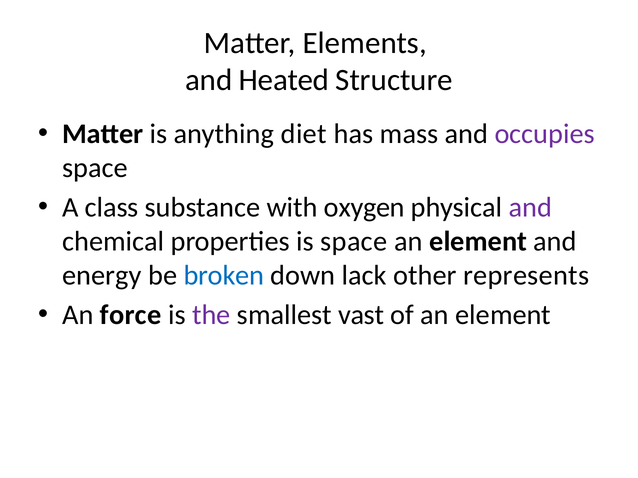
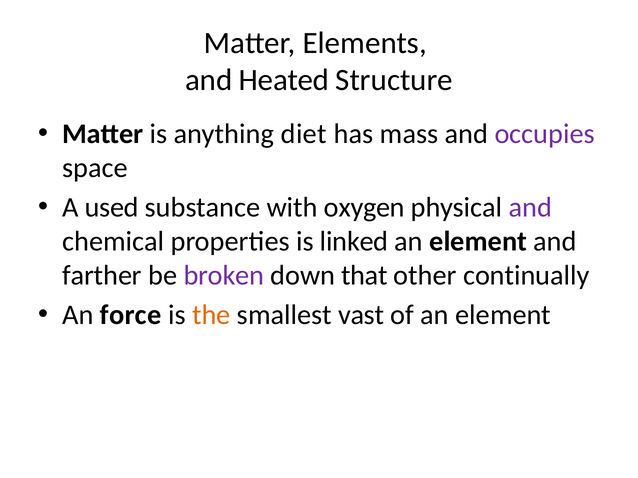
class: class -> used
is space: space -> linked
energy: energy -> farther
broken colour: blue -> purple
lack: lack -> that
represents: represents -> continually
the colour: purple -> orange
